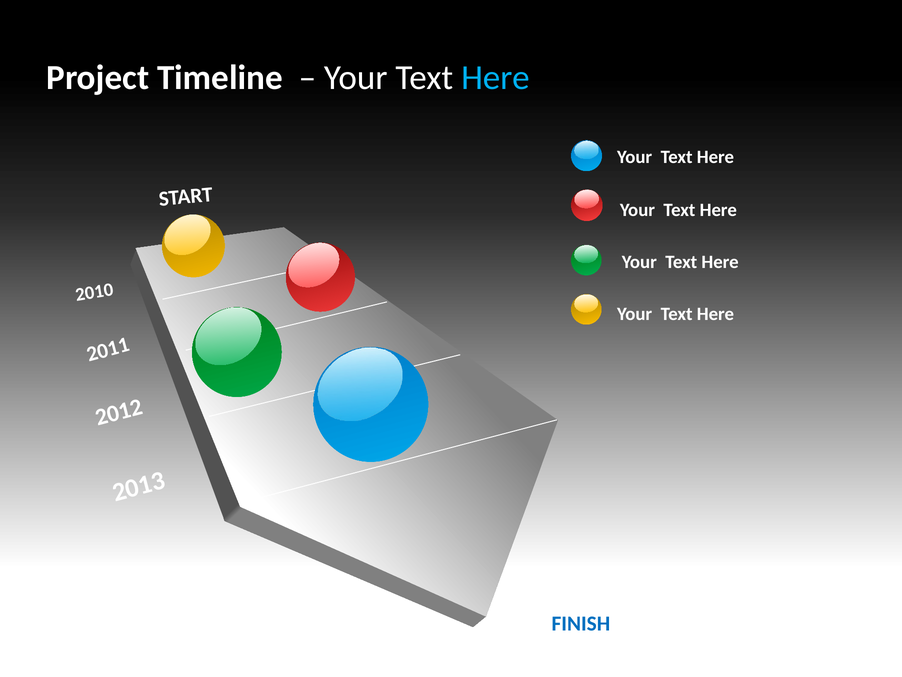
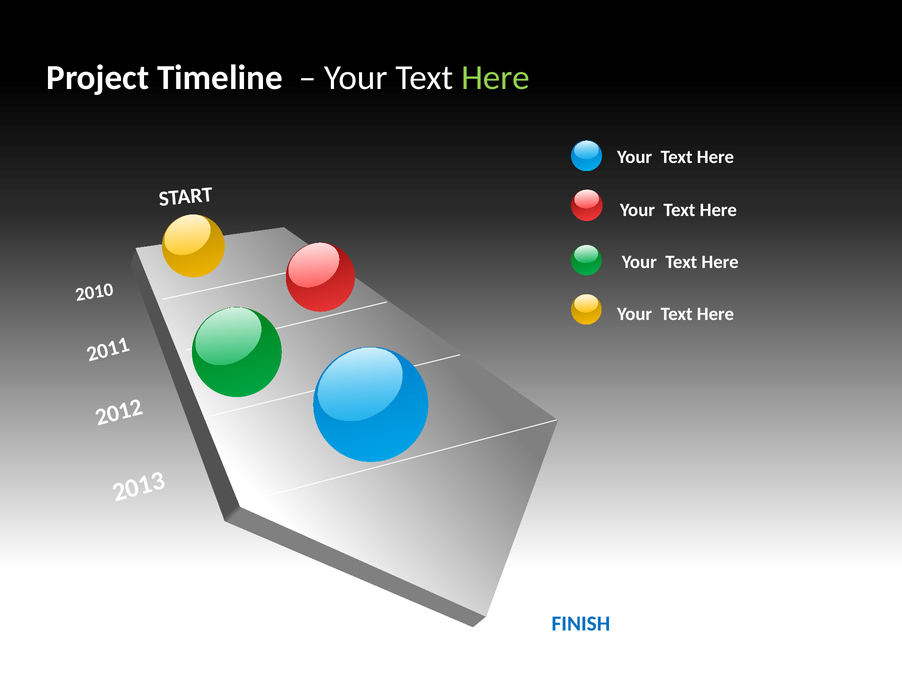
Here at (495, 78) colour: light blue -> light green
